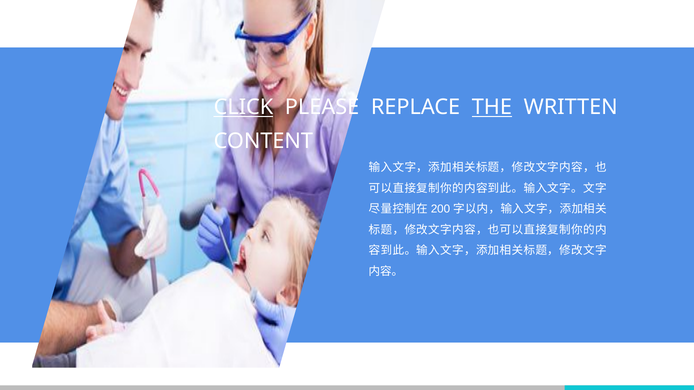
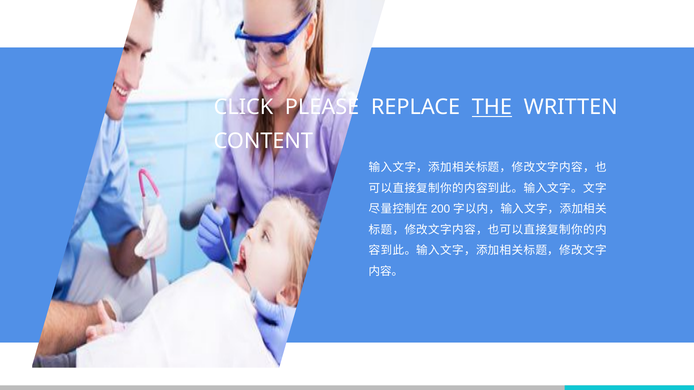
CLICK underline: present -> none
